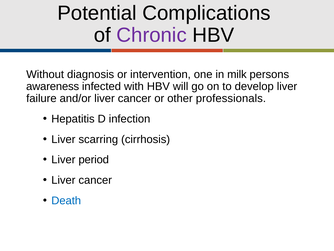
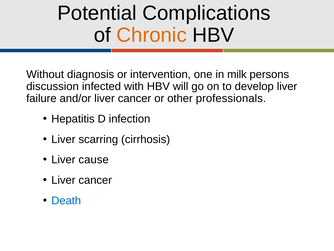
Chronic colour: purple -> orange
awareness: awareness -> discussion
period: period -> cause
